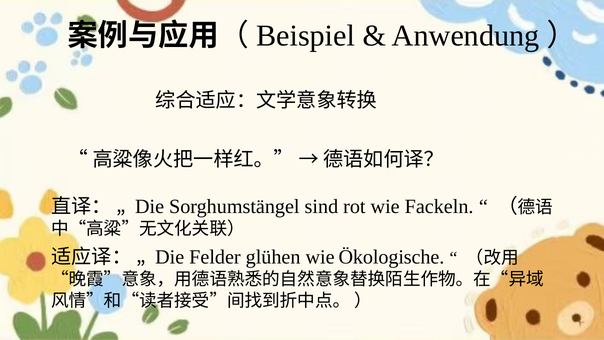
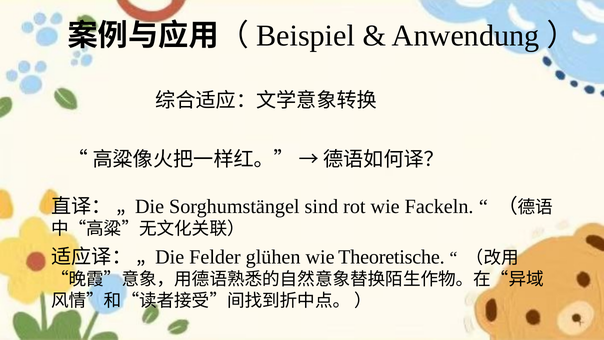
Ökologische: Ökologische -> Theoretische
